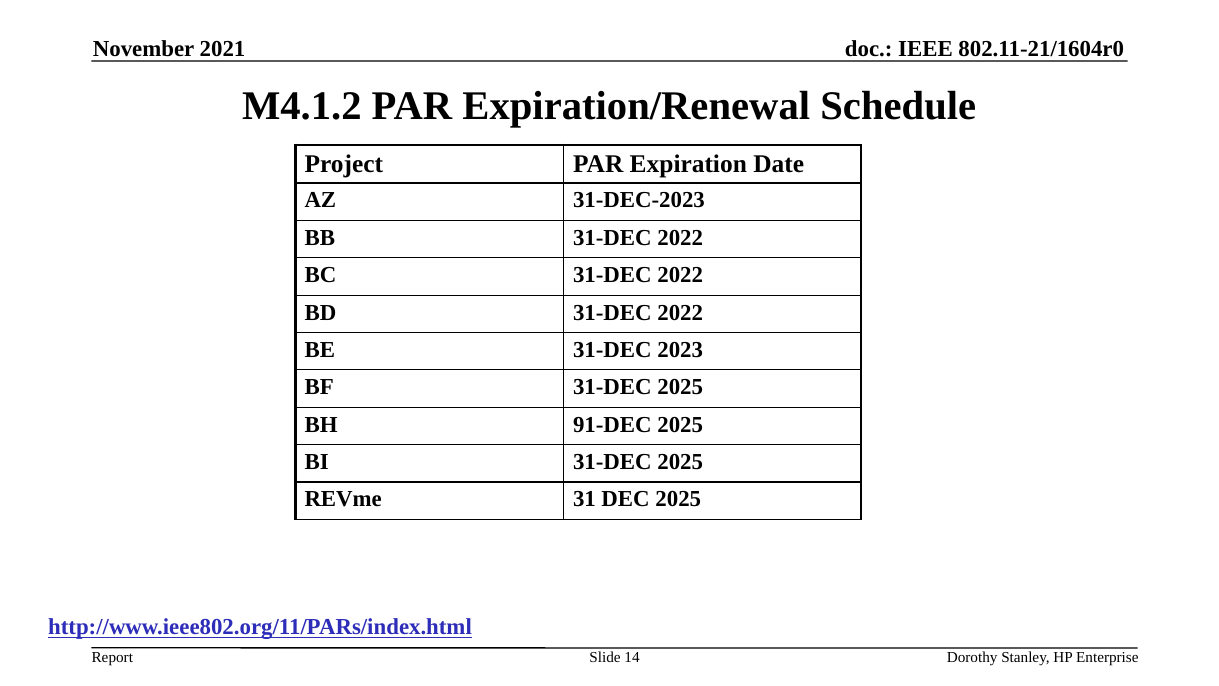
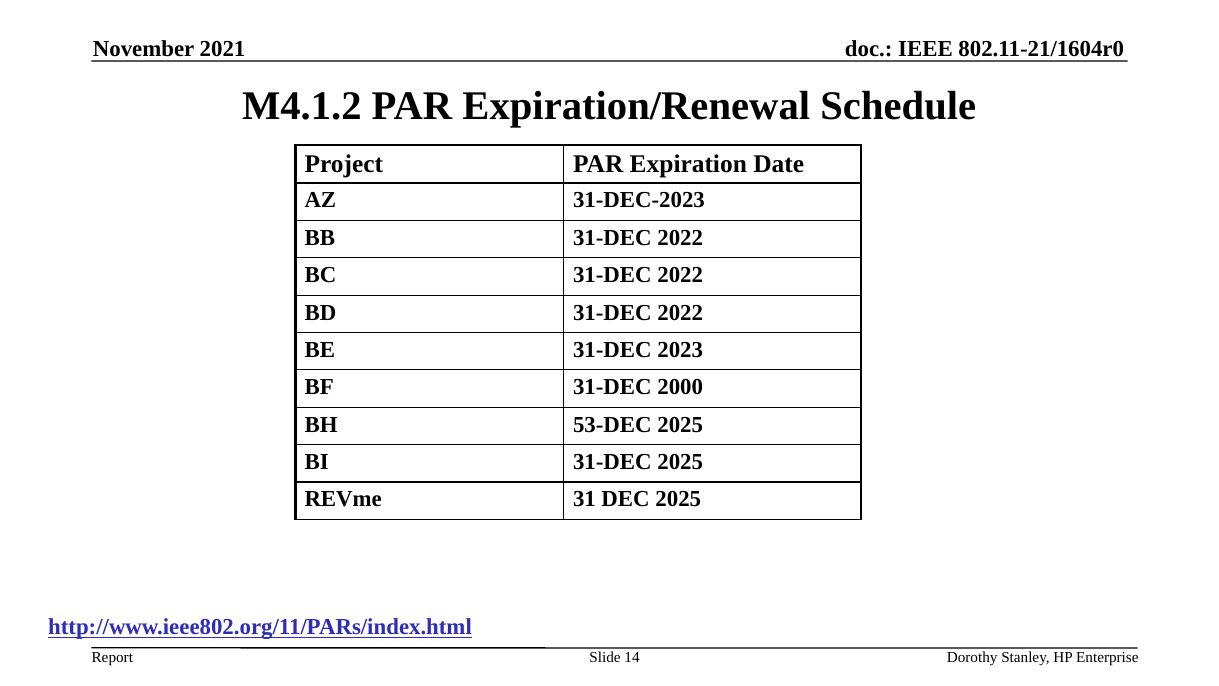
BF 31-DEC 2025: 2025 -> 2000
91-DEC: 91-DEC -> 53-DEC
